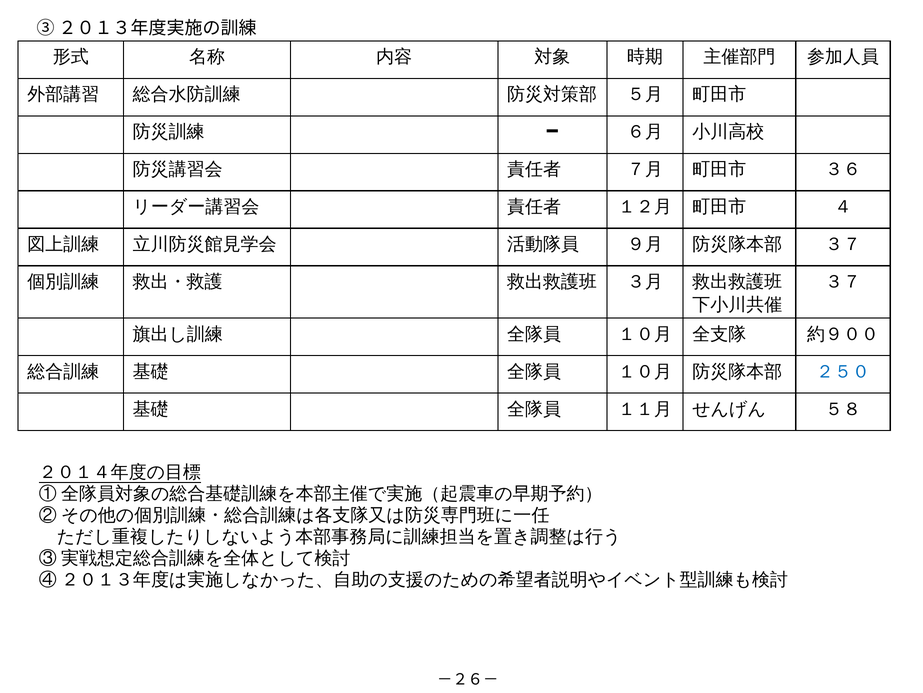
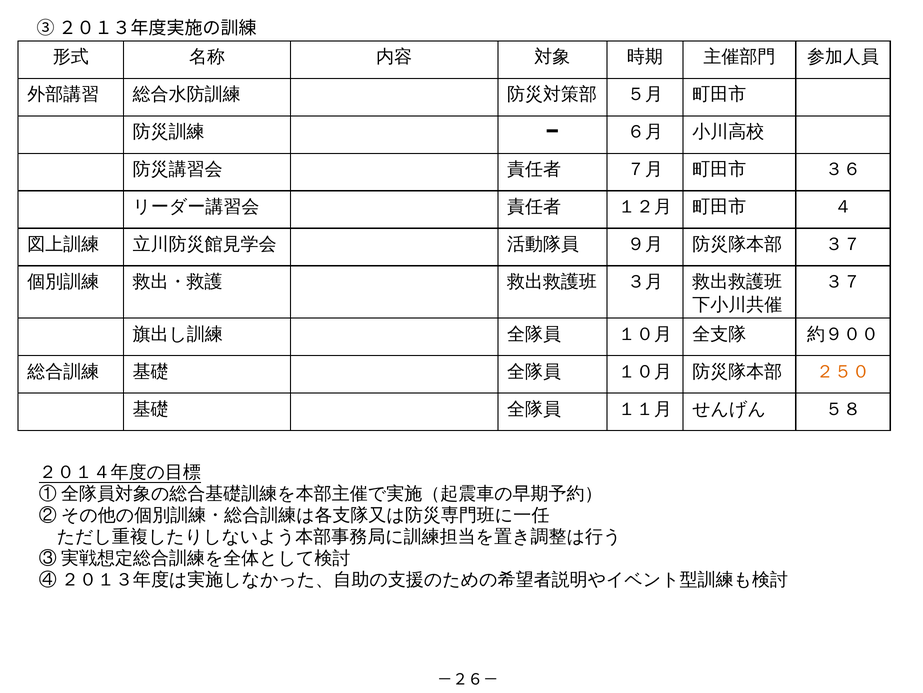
２５０ colour: blue -> orange
